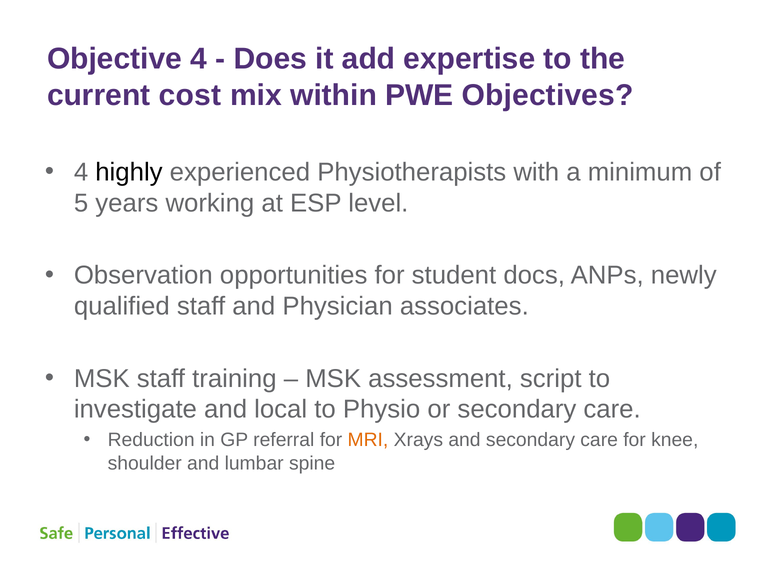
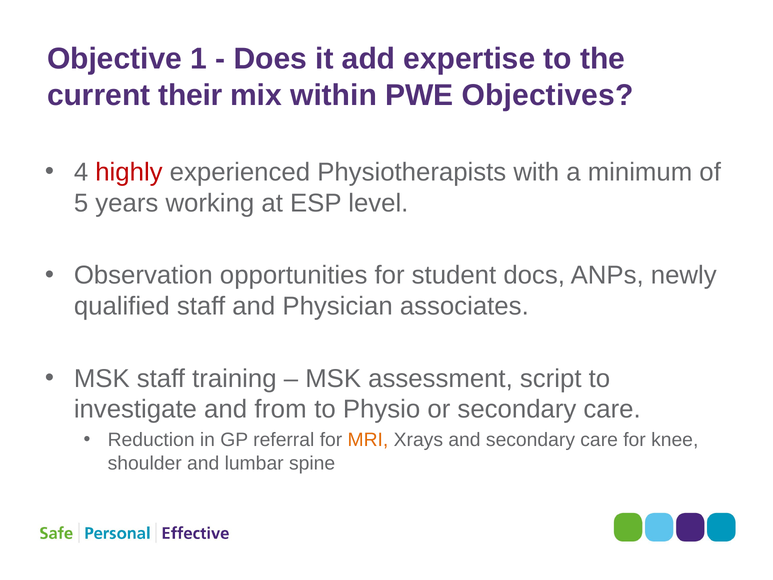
Objective 4: 4 -> 1
cost: cost -> their
highly colour: black -> red
local: local -> from
